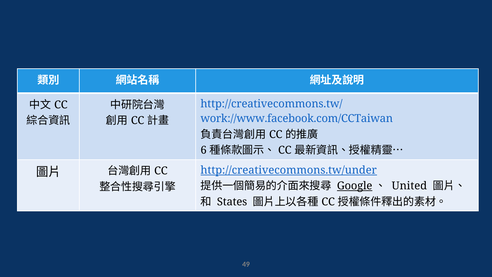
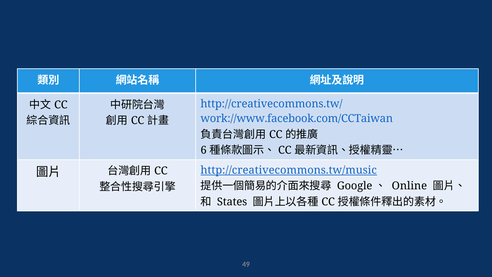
http://creativecommons.tw/under: http://creativecommons.tw/under -> http://creativecommons.tw/music
Google underline: present -> none
United: United -> Online
